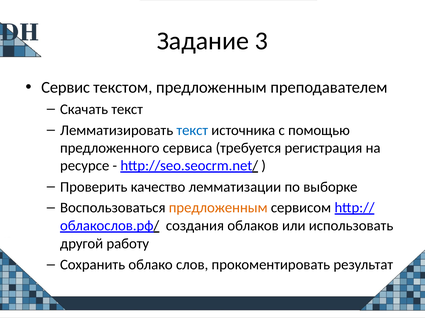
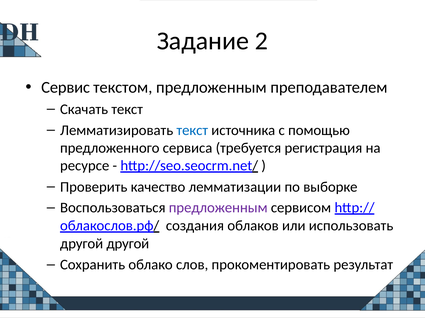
3: 3 -> 2
предложенным at (218, 208) colour: orange -> purple
другой работу: работу -> другой
